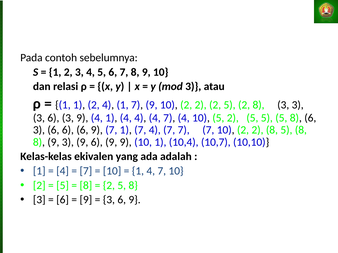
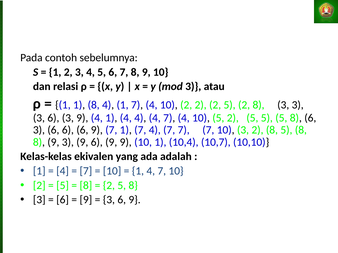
1 1 2: 2 -> 8
4 1 7 9: 9 -> 4
7 10 2: 2 -> 3
